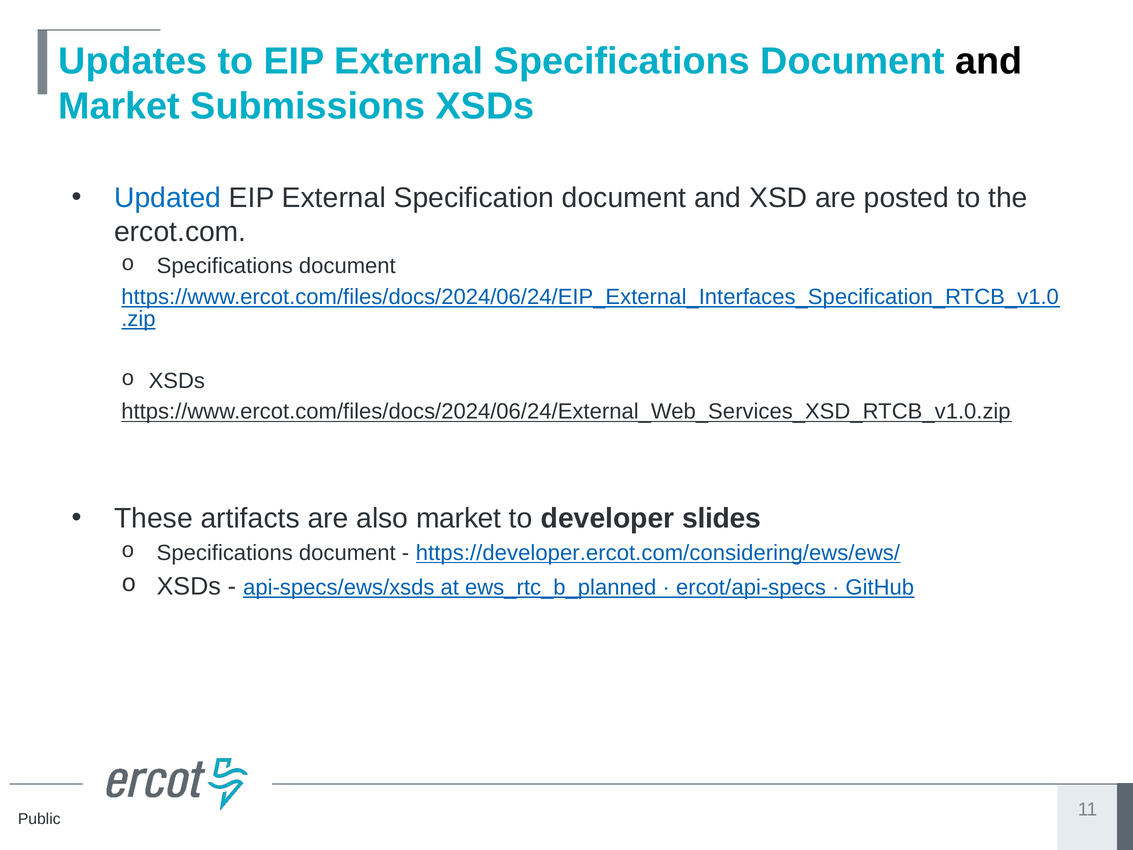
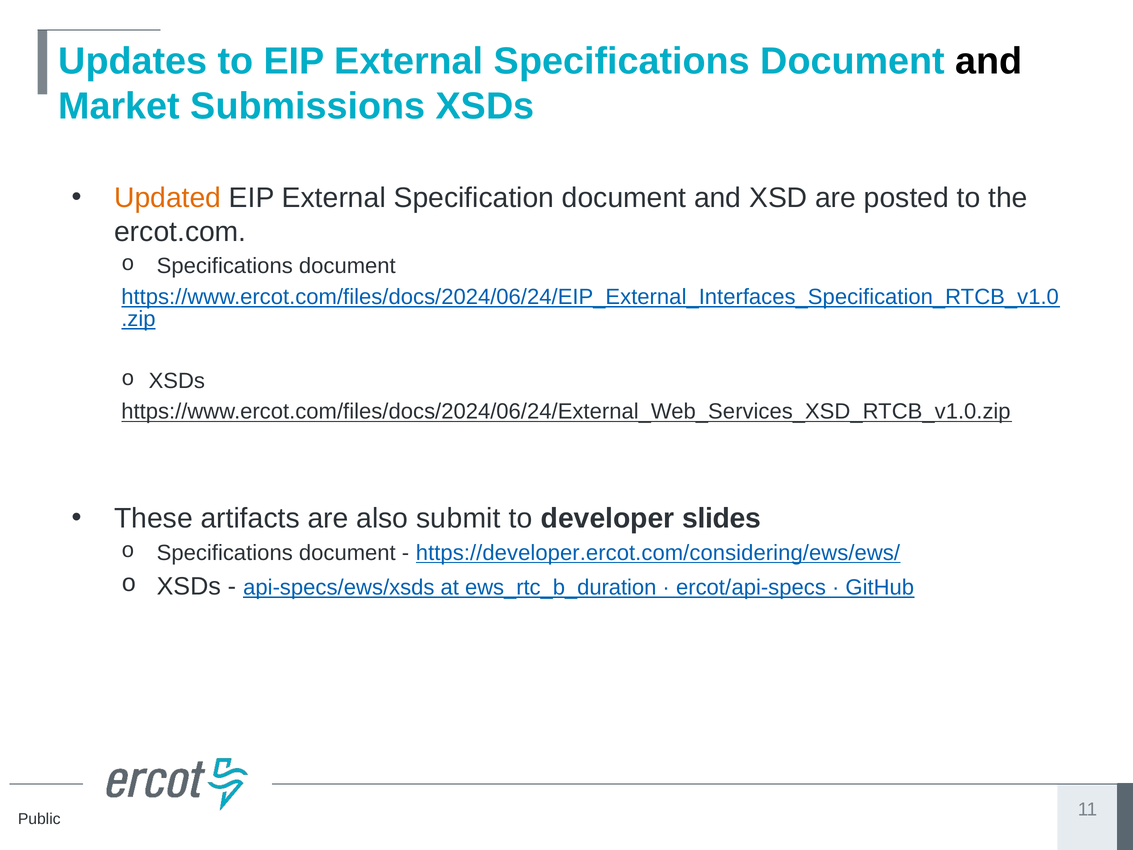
Updated colour: blue -> orange
also market: market -> submit
ews_rtc_b_planned: ews_rtc_b_planned -> ews_rtc_b_duration
